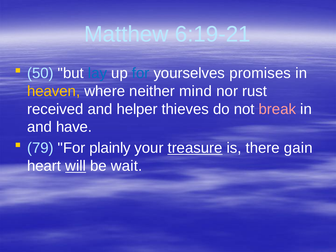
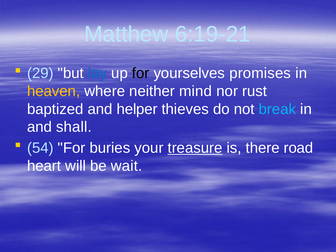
50: 50 -> 29
for at (141, 73) colour: blue -> black
received: received -> baptized
break colour: pink -> light blue
have: have -> shall
79: 79 -> 54
plainly: plainly -> buries
gain: gain -> road
will underline: present -> none
